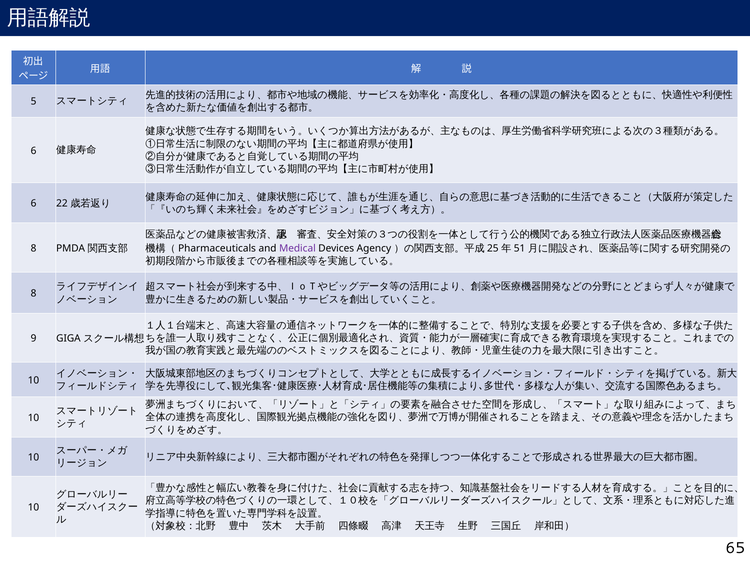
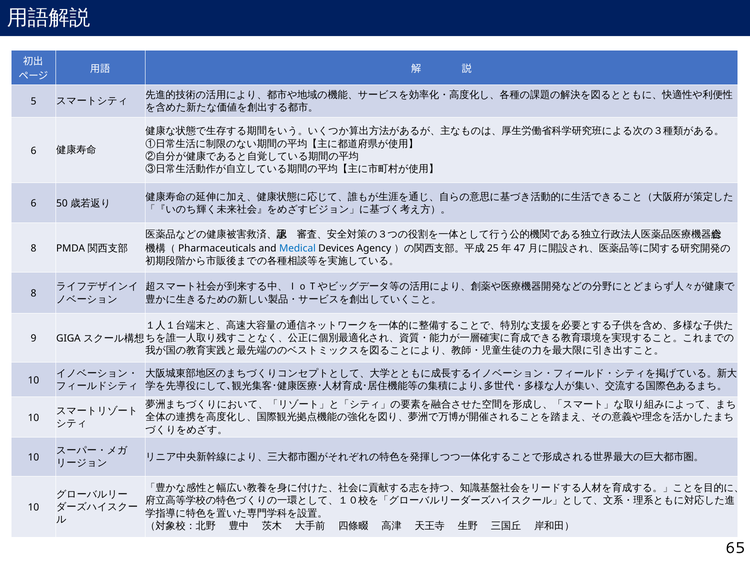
22: 22 -> 50
Medical colour: purple -> blue
51: 51 -> 47
